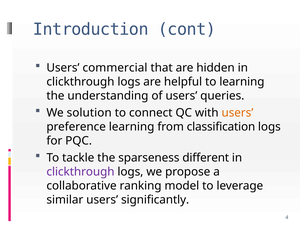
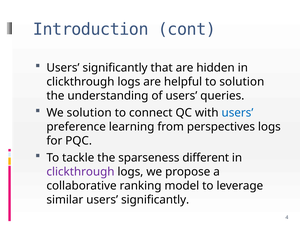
commercial at (115, 68): commercial -> significantly
to learning: learning -> solution
users at (237, 113) colour: orange -> blue
classification: classification -> perspectives
